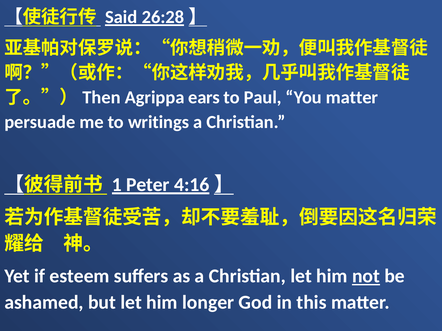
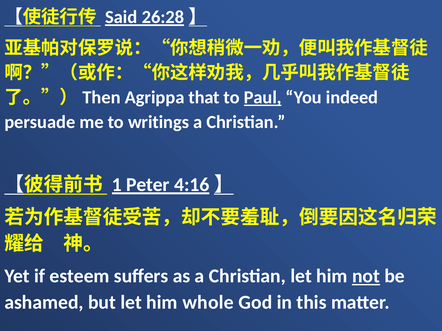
ears: ears -> that
Paul underline: none -> present
You matter: matter -> indeed
longer: longer -> whole
